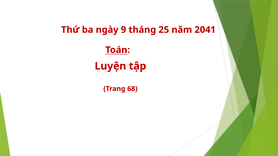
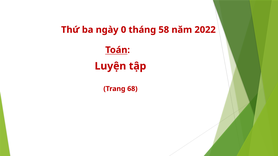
9: 9 -> 0
25: 25 -> 58
2041: 2041 -> 2022
